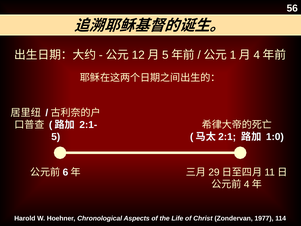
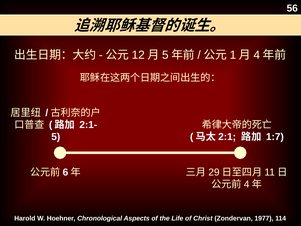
1:0: 1:0 -> 1:7
